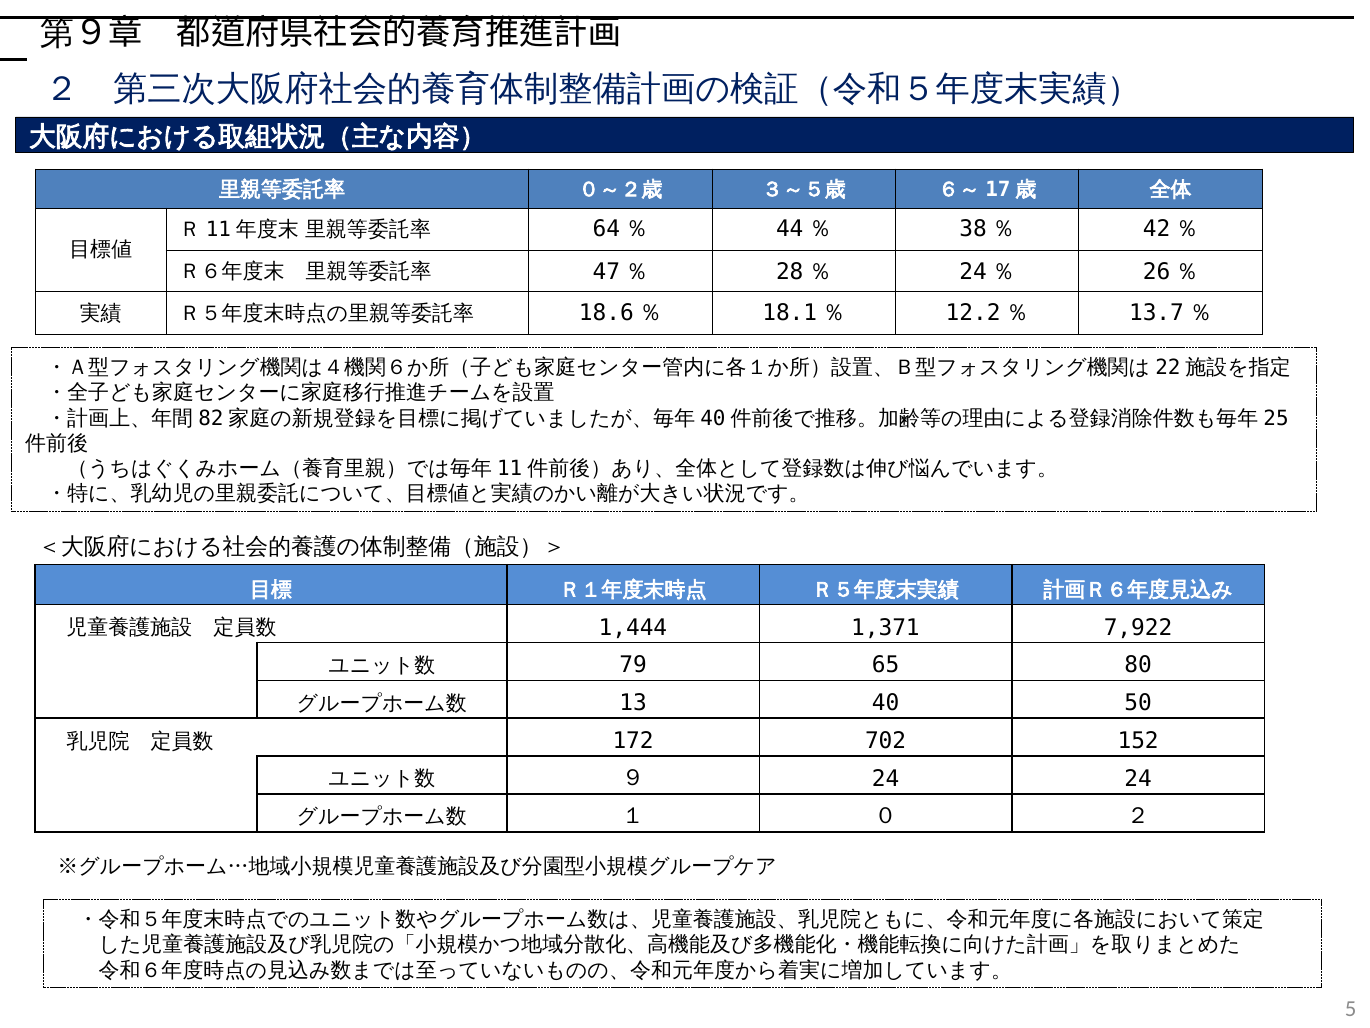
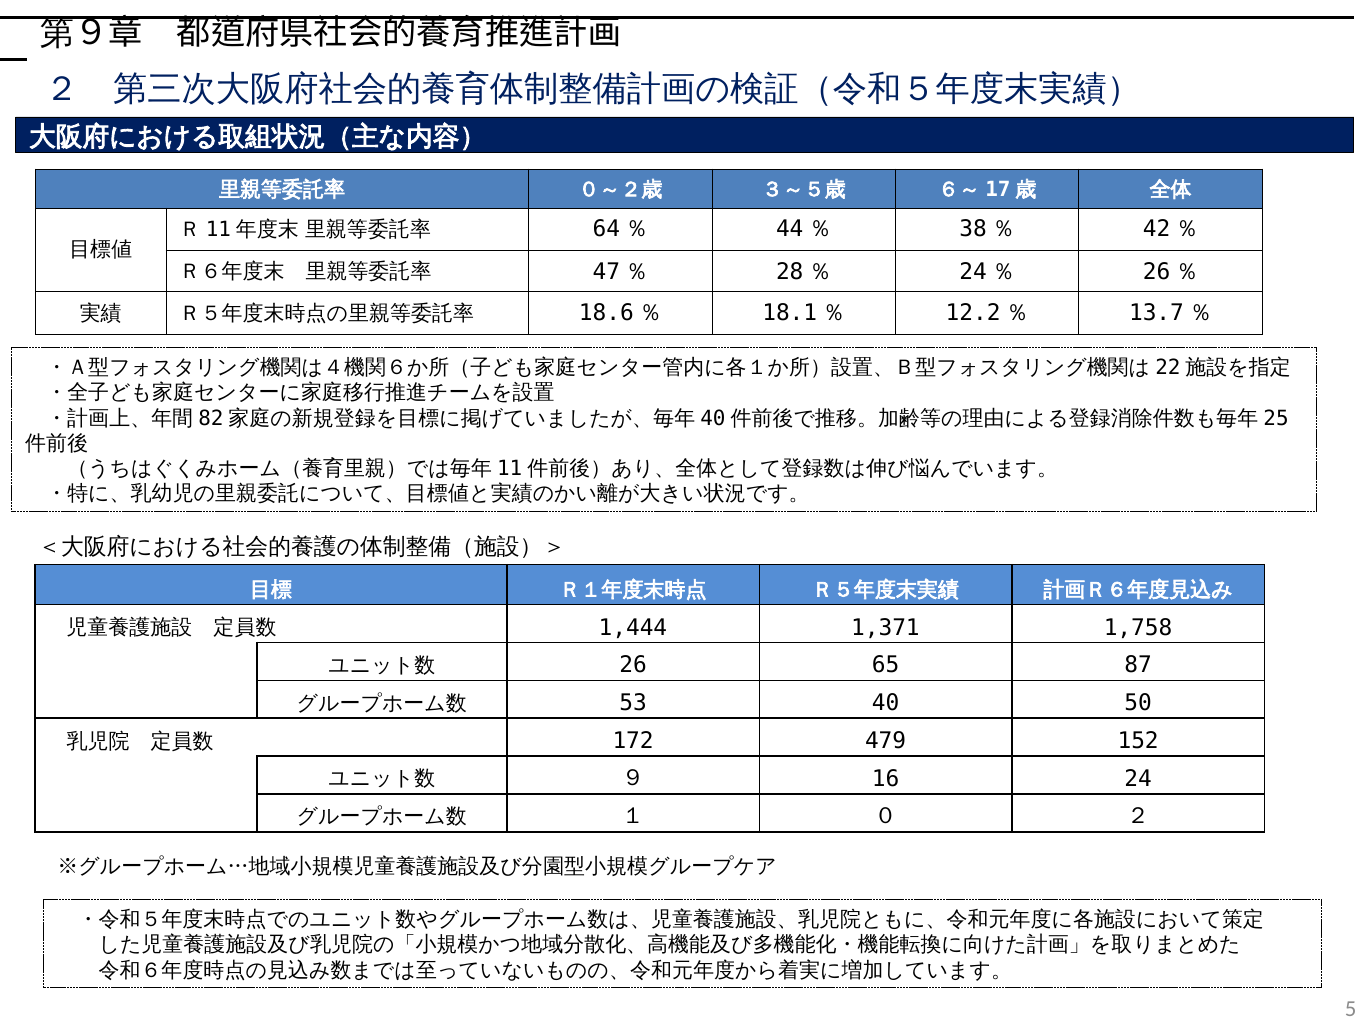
7,922: 7,922 -> 1,758
79: 79 -> 26
80: 80 -> 87
13: 13 -> 53
702: 702 -> 479
９ 24: 24 -> 16
